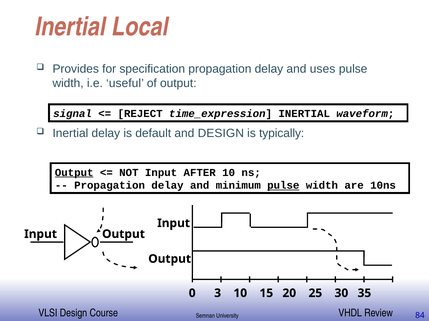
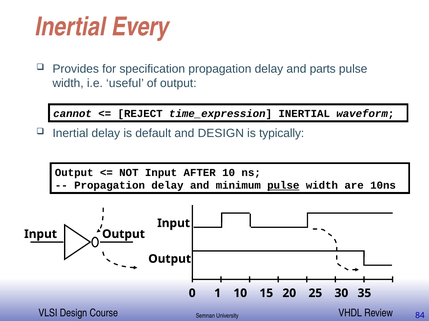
Local: Local -> Every
uses: uses -> parts
signal: signal -> cannot
Output at (74, 173) underline: present -> none
3: 3 -> 1
